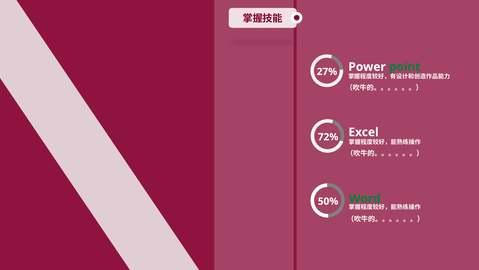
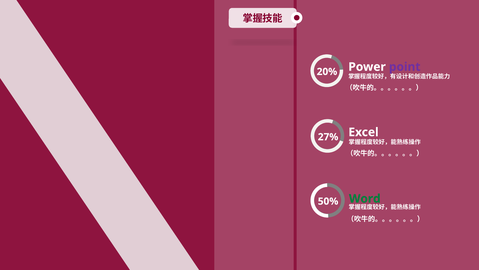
27%: 27% -> 20%
point colour: green -> purple
72%: 72% -> 27%
